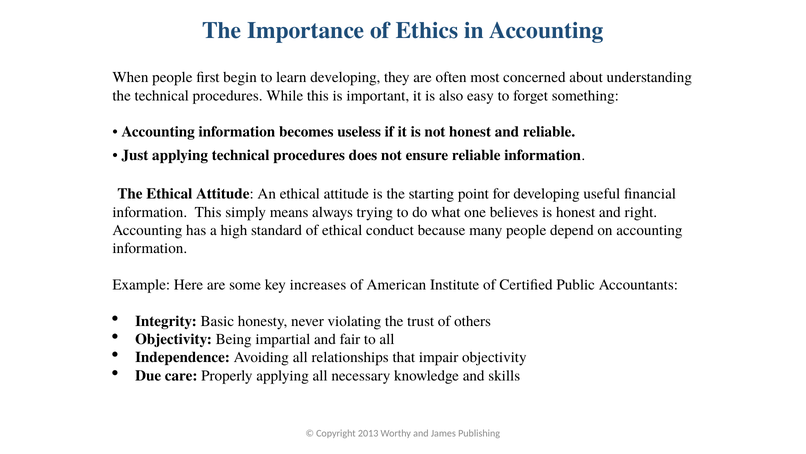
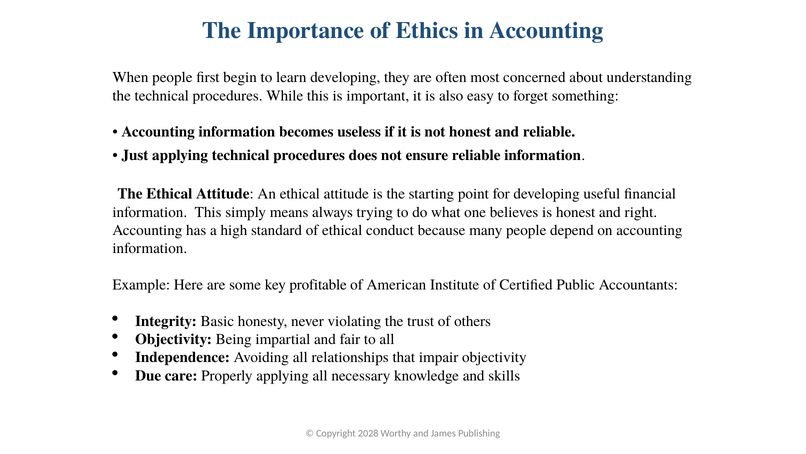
increases: increases -> profitable
2013: 2013 -> 2028
